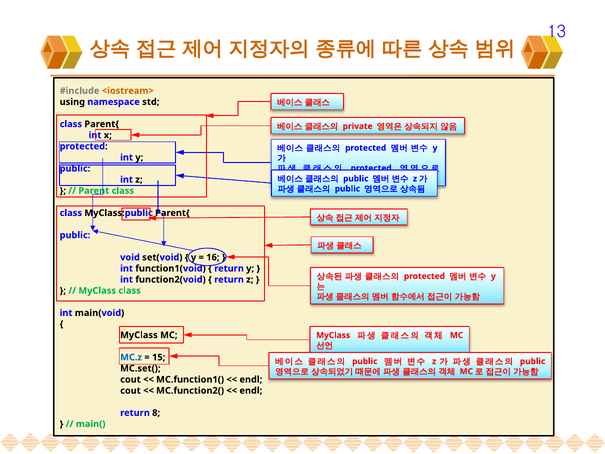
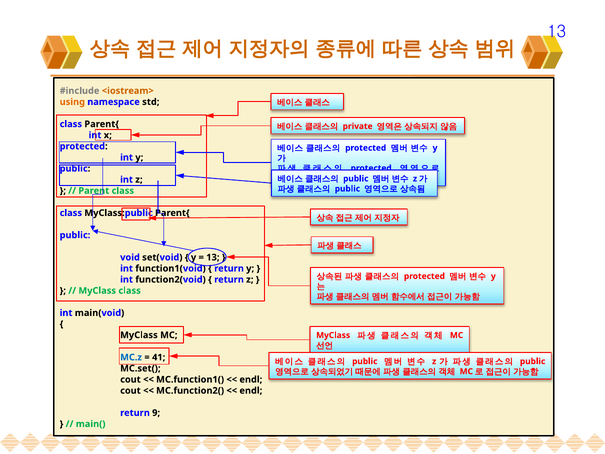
using colour: black -> orange
16 at (213, 257): 16 -> 13
15: 15 -> 41
8: 8 -> 9
